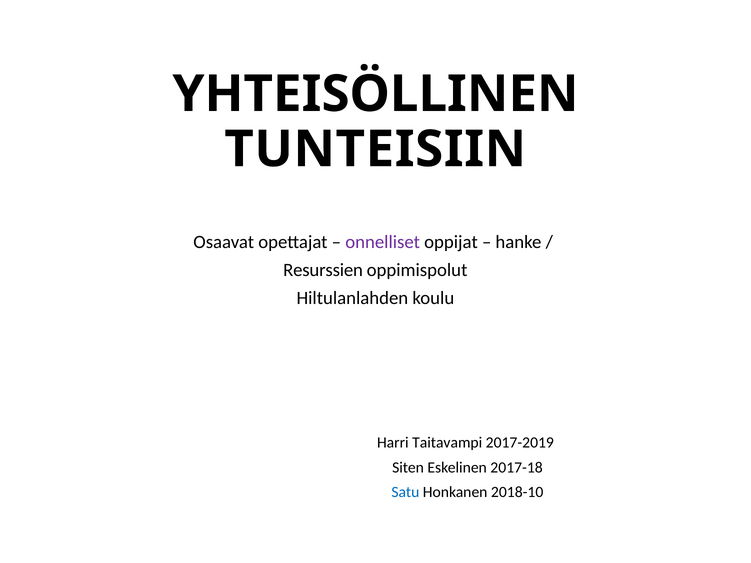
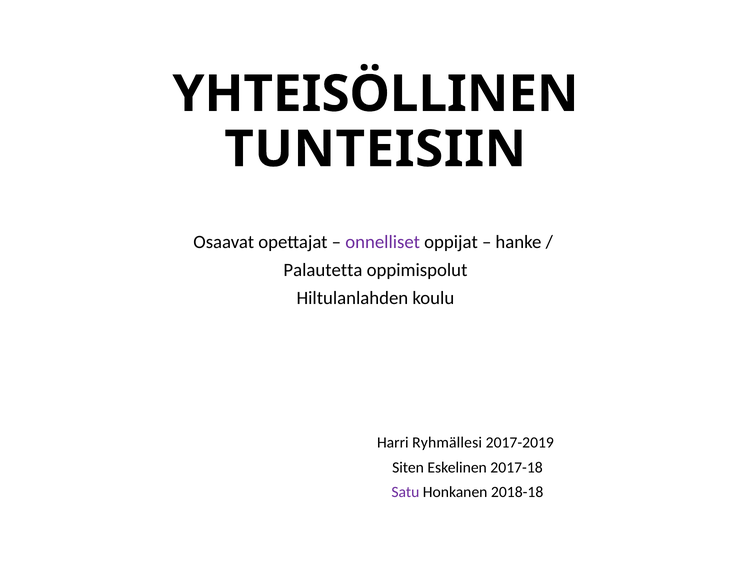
Resurssien: Resurssien -> Palautetta
Taitavampi: Taitavampi -> Ryhmällesi
Satu colour: blue -> purple
2018-10: 2018-10 -> 2018-18
